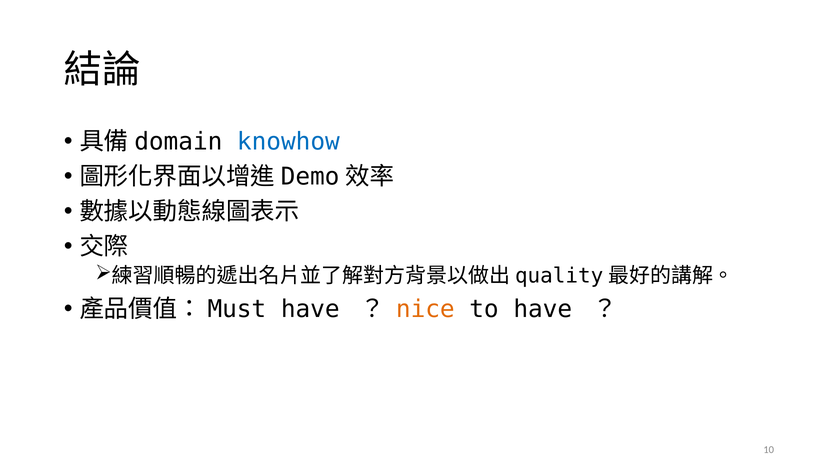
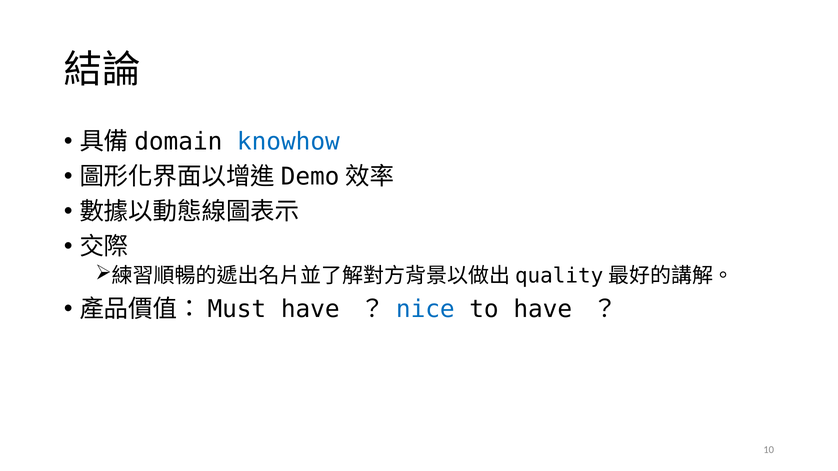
nice colour: orange -> blue
